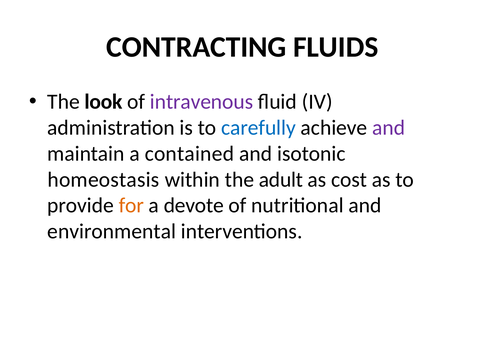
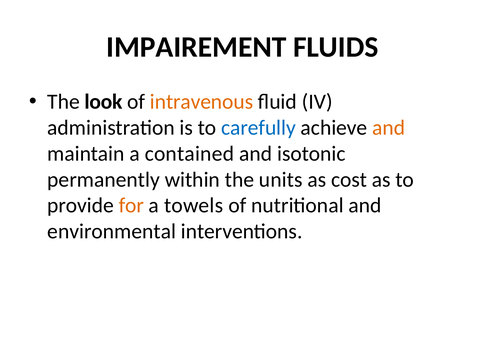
CONTRACTING: CONTRACTING -> IMPAIREMENT
intravenous colour: purple -> orange
and at (389, 128) colour: purple -> orange
homeostasis: homeostasis -> permanently
adult: adult -> units
devote: devote -> towels
